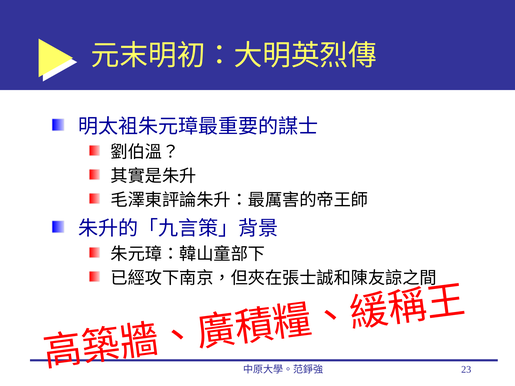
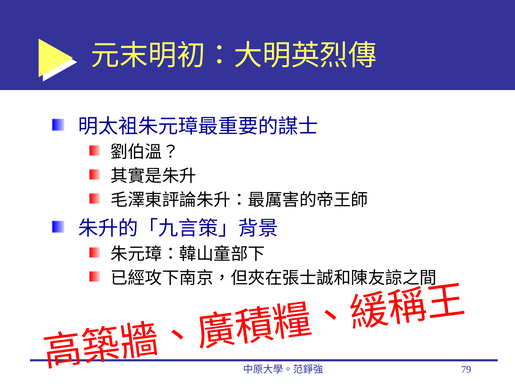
23: 23 -> 79
